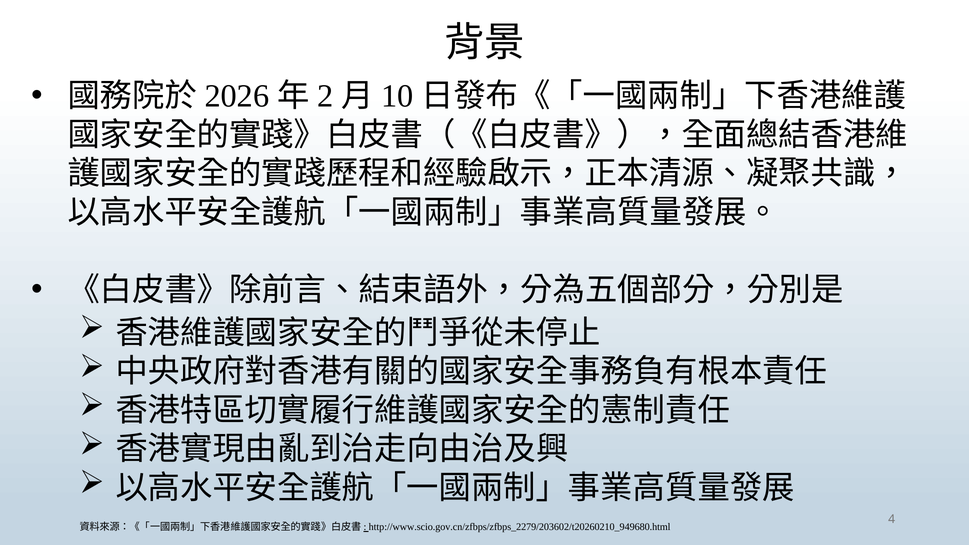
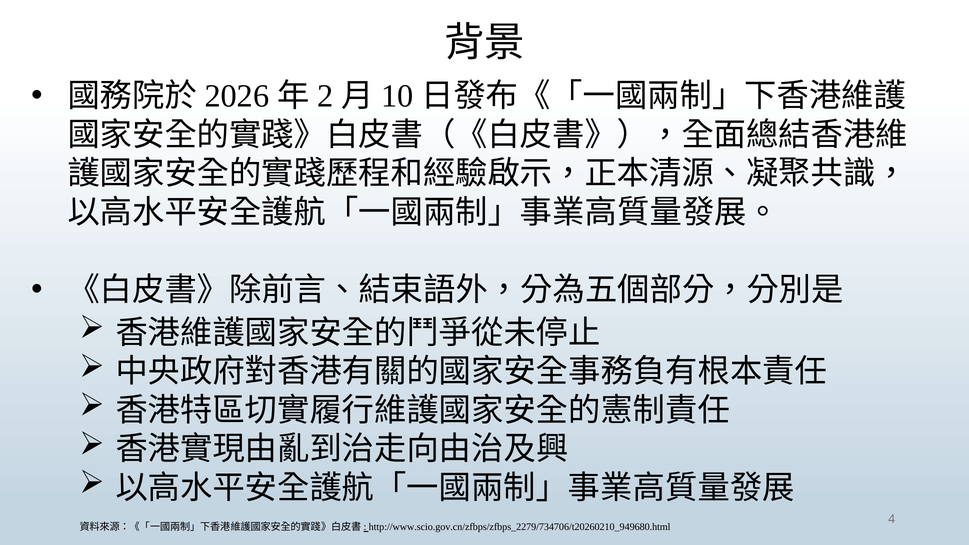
http://www.scio.gov.cn/zfbps/zfbps_2279/203602/t20260210_949680.html: http://www.scio.gov.cn/zfbps/zfbps_2279/203602/t20260210_949680.html -> http://www.scio.gov.cn/zfbps/zfbps_2279/734706/t20260210_949680.html
